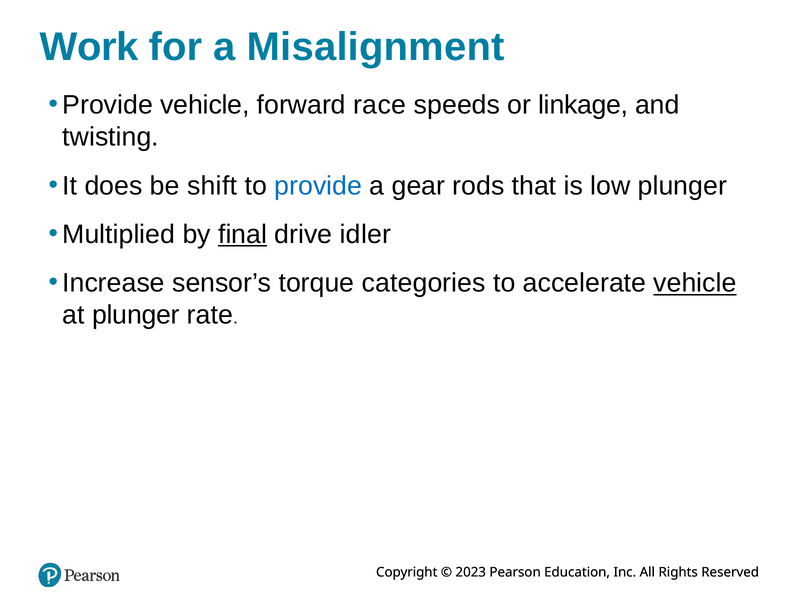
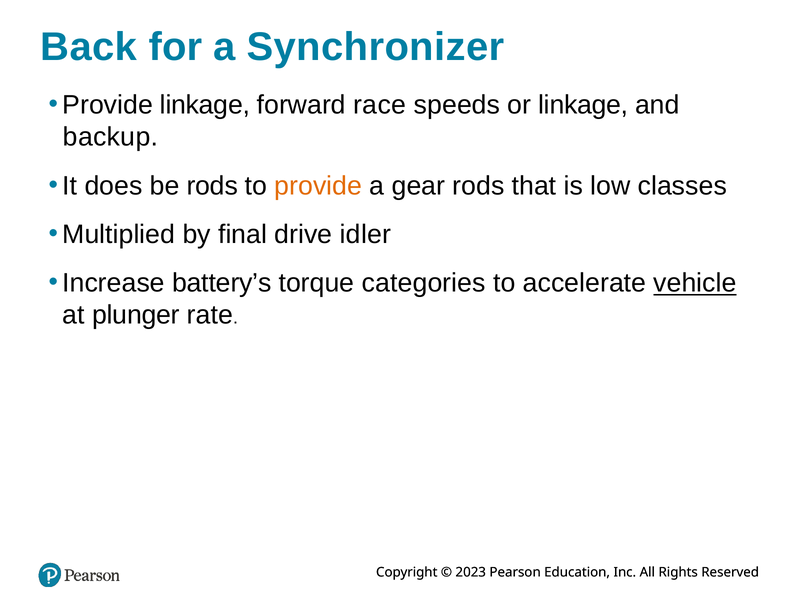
Work: Work -> Back
Misalignment: Misalignment -> Synchronizer
Provide vehicle: vehicle -> linkage
twisting: twisting -> backup
be shift: shift -> rods
provide at (318, 186) colour: blue -> orange
low plunger: plunger -> classes
final underline: present -> none
sensor’s: sensor’s -> battery’s
